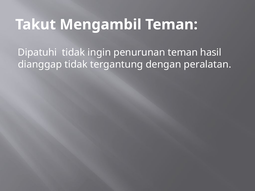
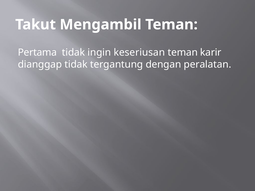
Dipatuhi: Dipatuhi -> Pertama
penurunan: penurunan -> keseriusan
hasil: hasil -> karir
